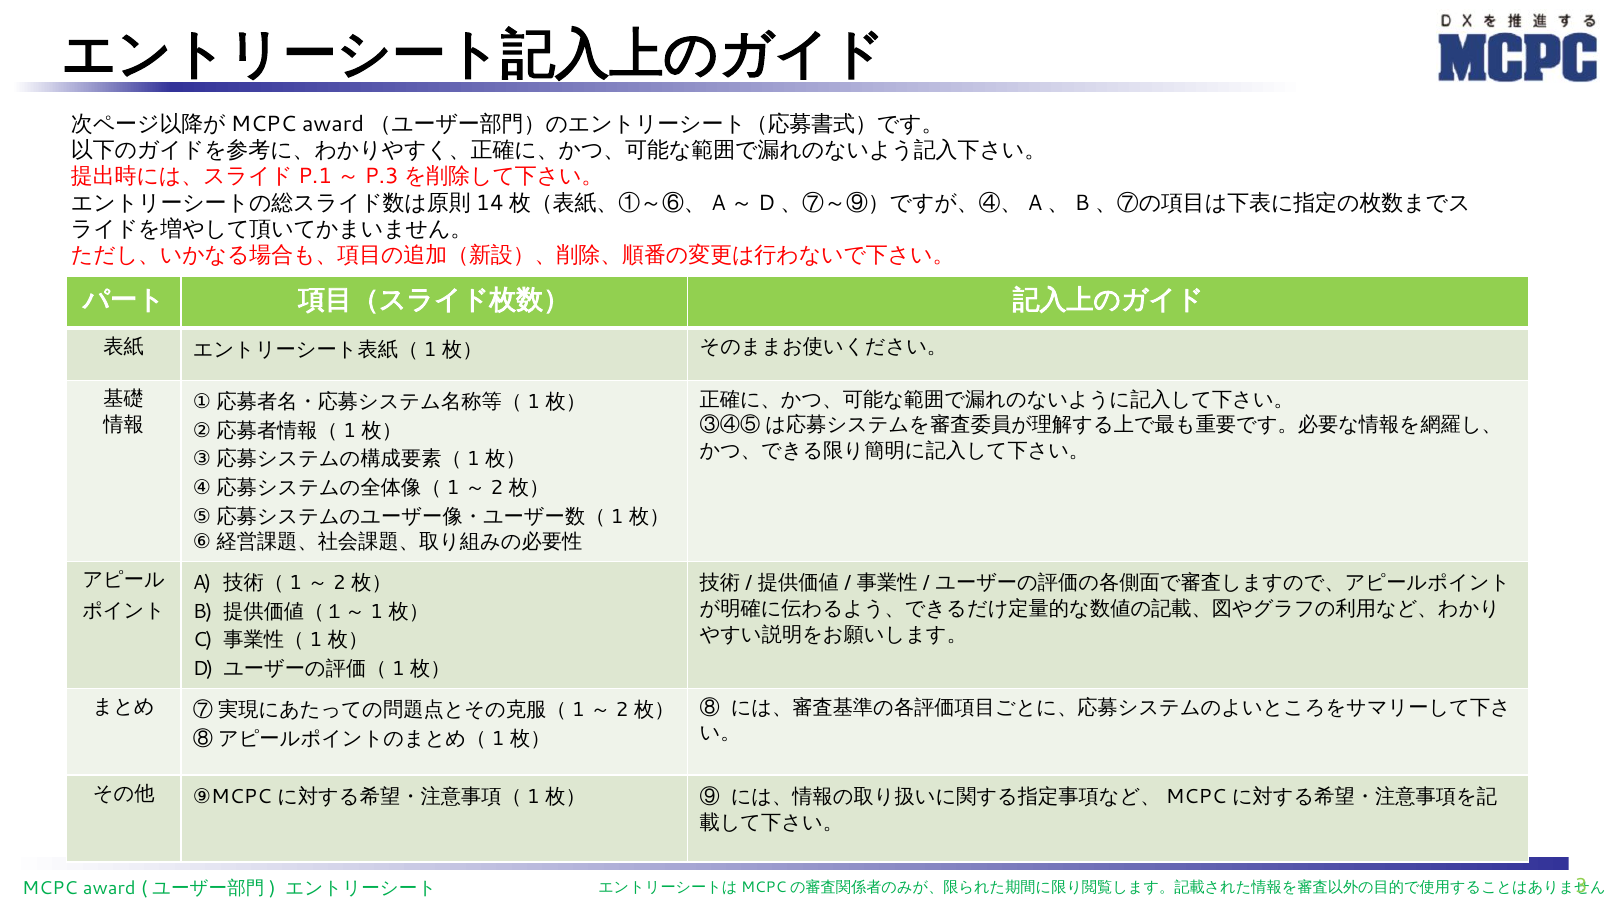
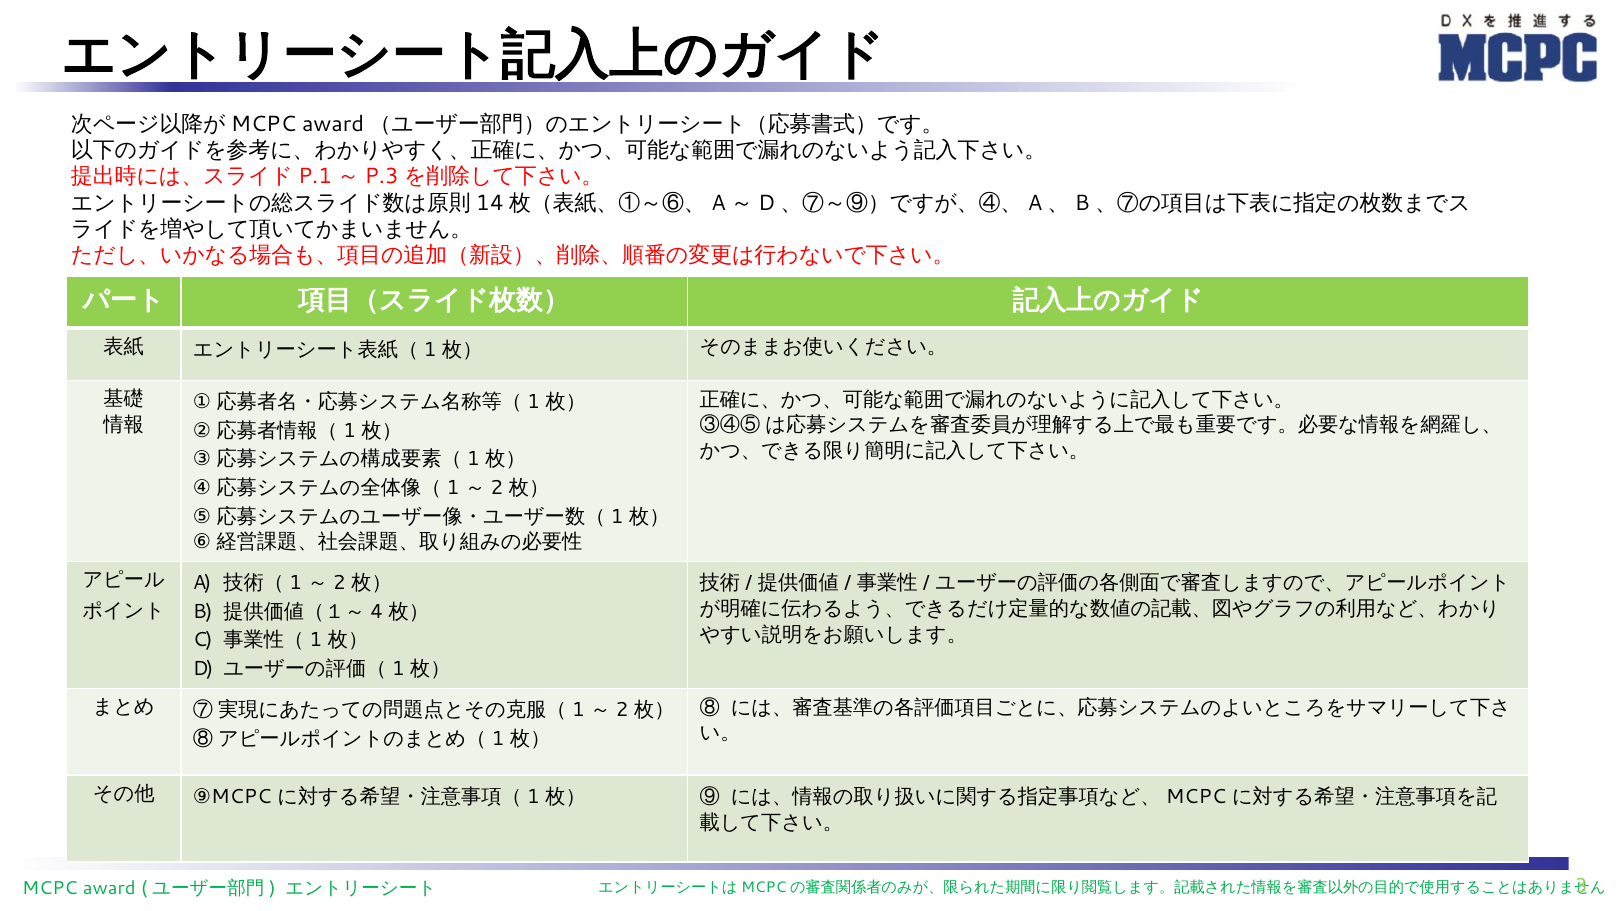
1 at (377, 612): 1 -> 4
